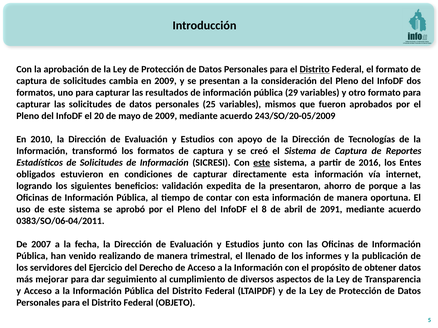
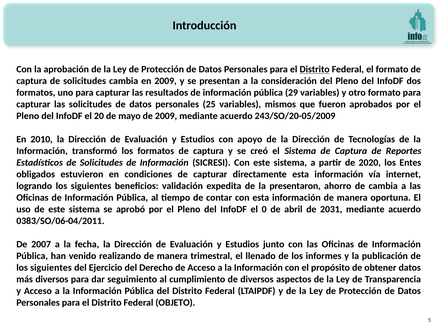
este at (262, 163) underline: present -> none
2016: 2016 -> 2020
de porque: porque -> cambia
8: 8 -> 0
2091: 2091 -> 2031
servidores at (51, 268): servidores -> siguientes
más mejorar: mejorar -> diversos
